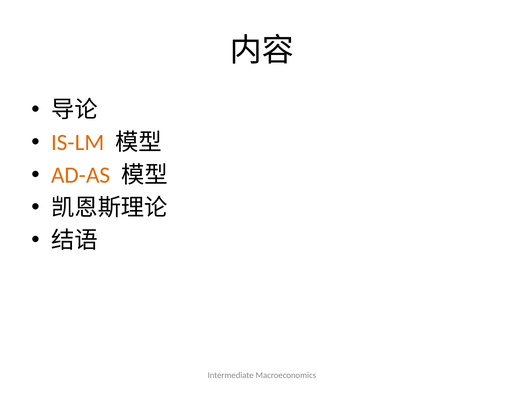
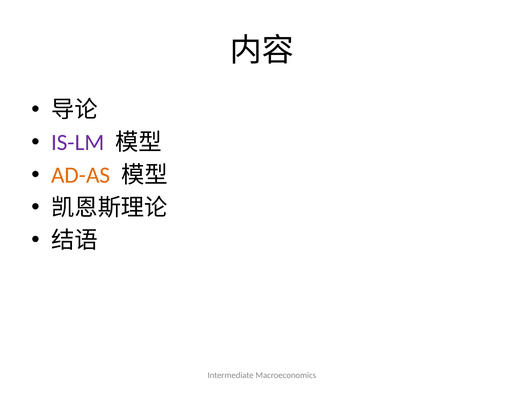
IS-LM colour: orange -> purple
